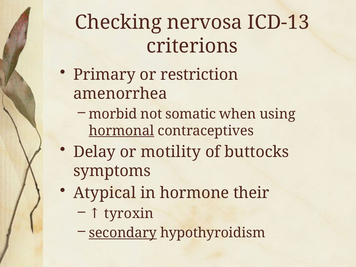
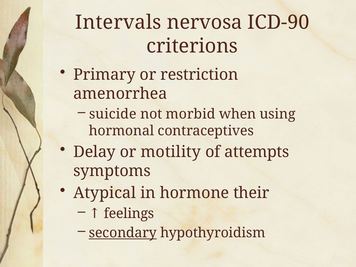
Checking: Checking -> Intervals
ICD-13: ICD-13 -> ICD-90
morbid: morbid -> suicide
somatic: somatic -> morbid
hormonal underline: present -> none
buttocks: buttocks -> attempts
tyroxin: tyroxin -> feelings
